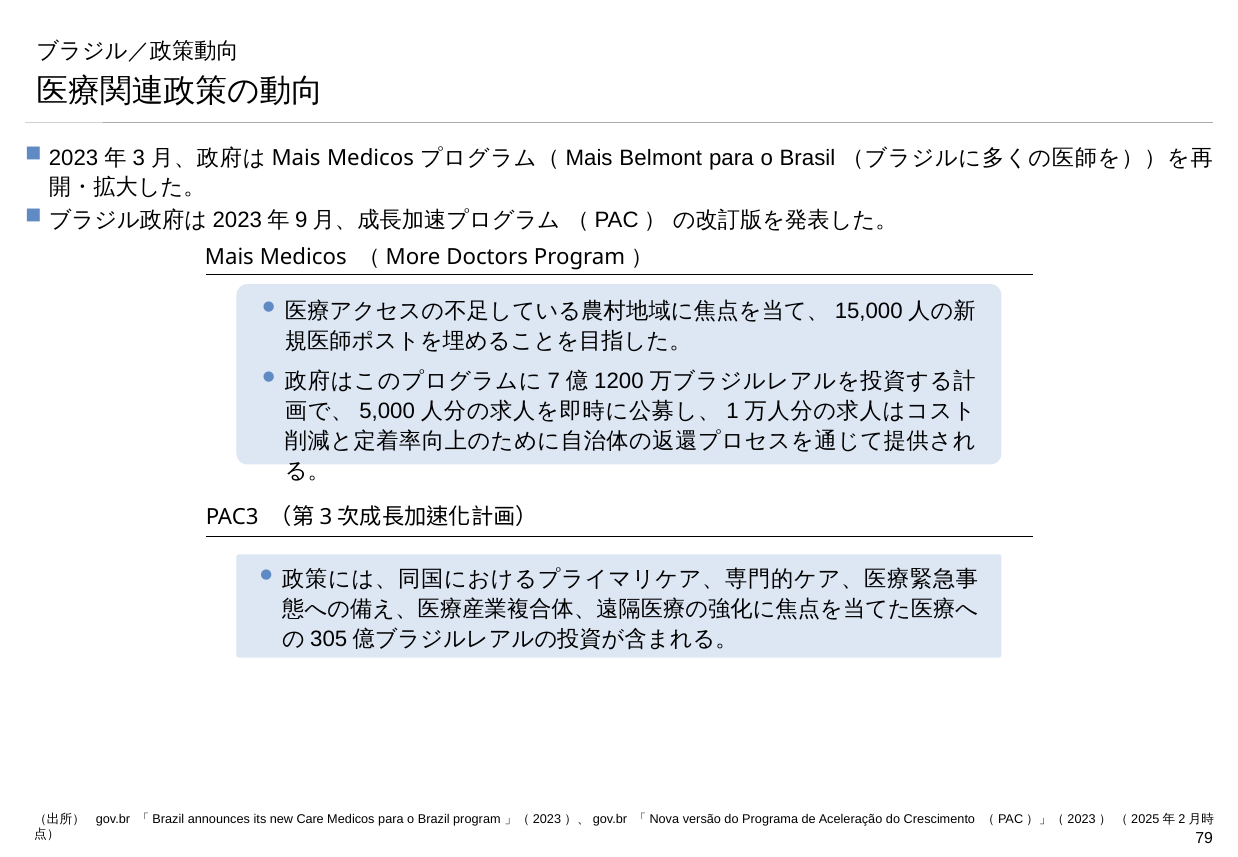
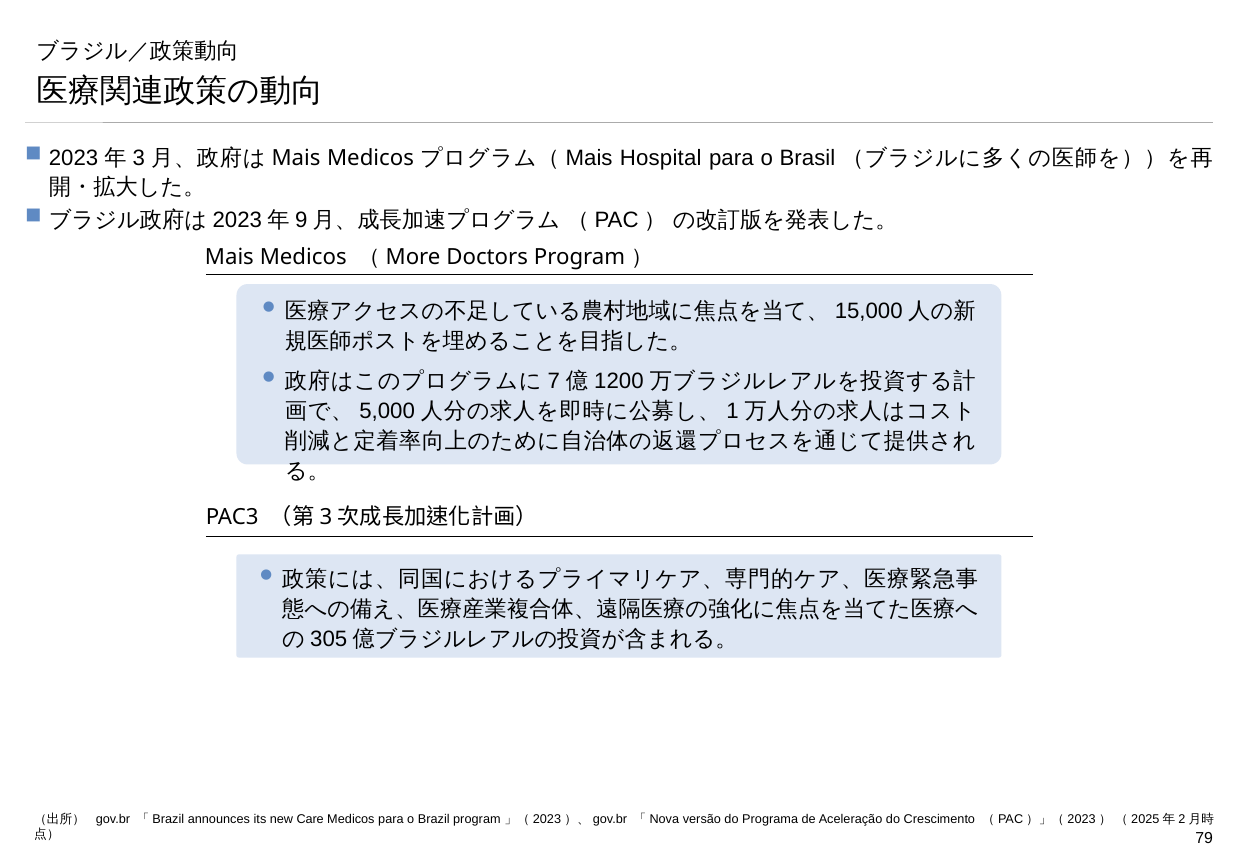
Belmont: Belmont -> Hospital
